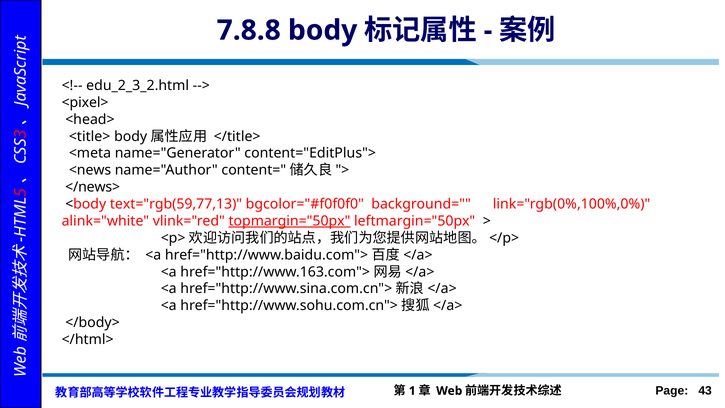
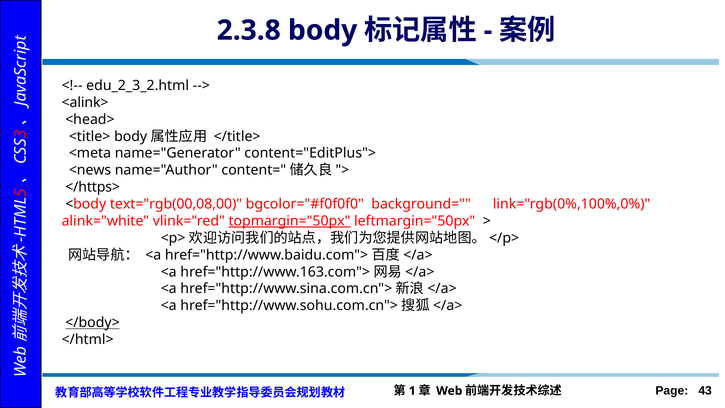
7.8.8: 7.8.8 -> 2.3.8
<pixel>: <pixel> -> <alink>
</news>: </news> -> </https>
text="rgb(59,77,13: text="rgb(59,77,13 -> text="rgb(00,08,00
</body> underline: none -> present
